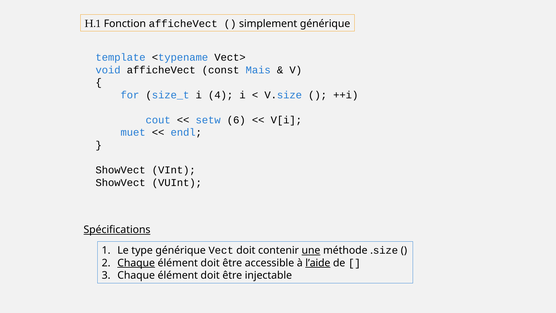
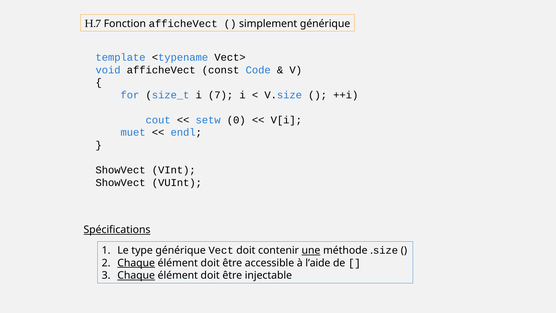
H.1: H.1 -> H.7
Mais: Mais -> Code
4: 4 -> 7
6: 6 -> 0
l’aide underline: present -> none
Chaque at (136, 275) underline: none -> present
